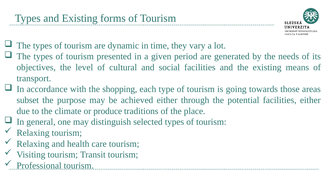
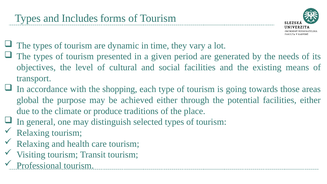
and Existing: Existing -> Includes
subset: subset -> global
